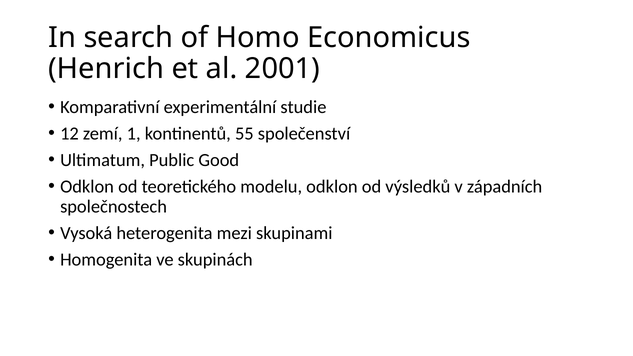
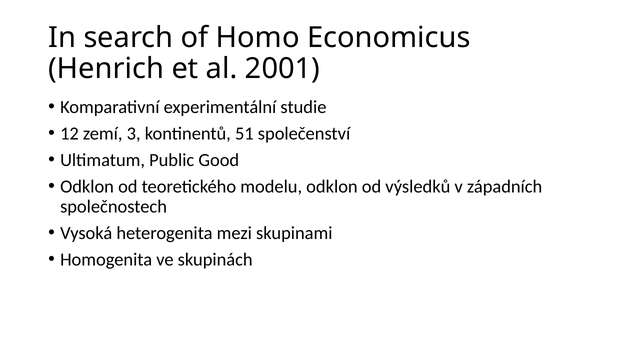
1: 1 -> 3
55: 55 -> 51
